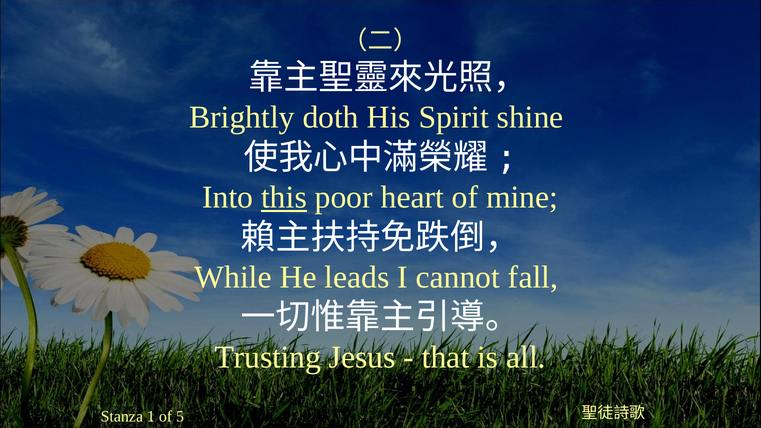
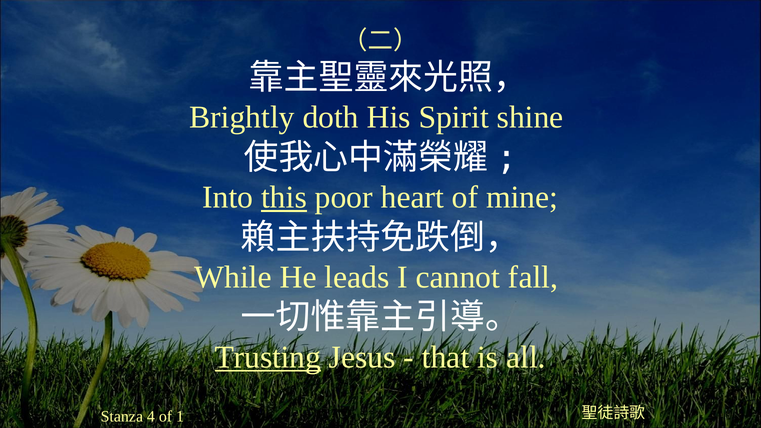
Trusting underline: none -> present
1: 1 -> 4
5: 5 -> 1
